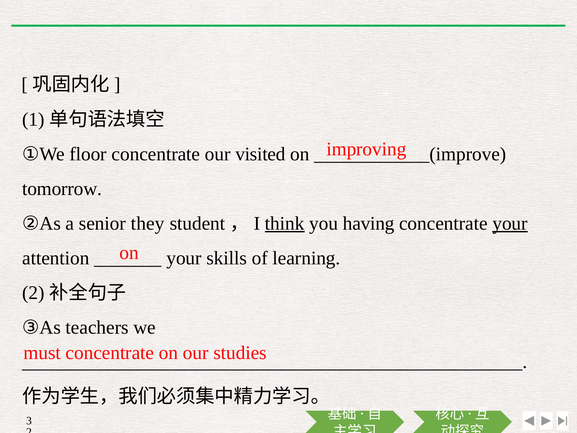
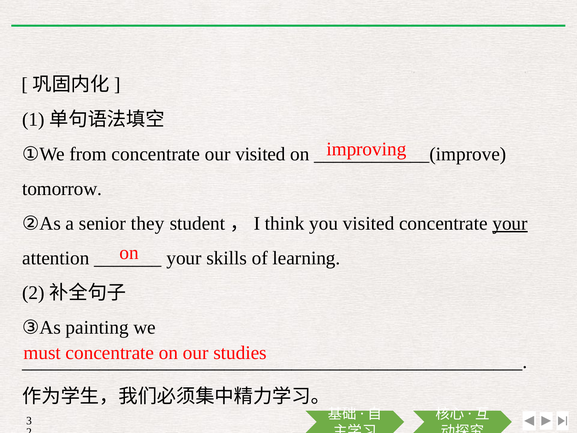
floor: floor -> from
think underline: present -> none
you having: having -> visited
teachers: teachers -> painting
